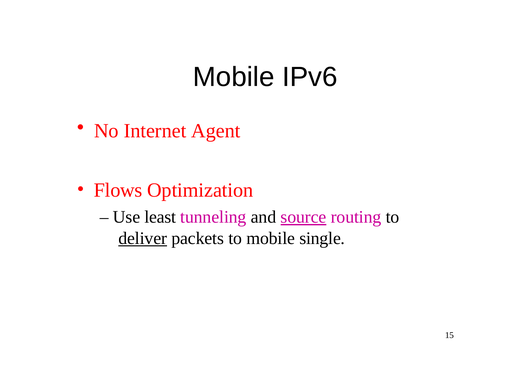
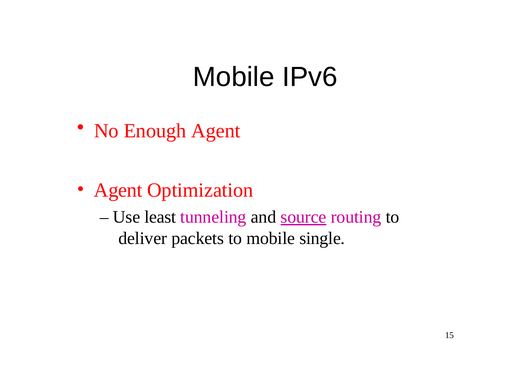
Internet: Internet -> Enough
Flows at (118, 190): Flows -> Agent
deliver underline: present -> none
